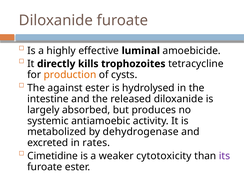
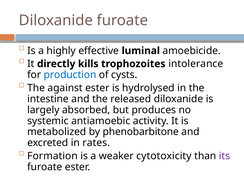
tetracycline: tetracycline -> intolerance
production colour: orange -> blue
dehydrogenase: dehydrogenase -> phenobarbitone
Cimetidine: Cimetidine -> Formation
